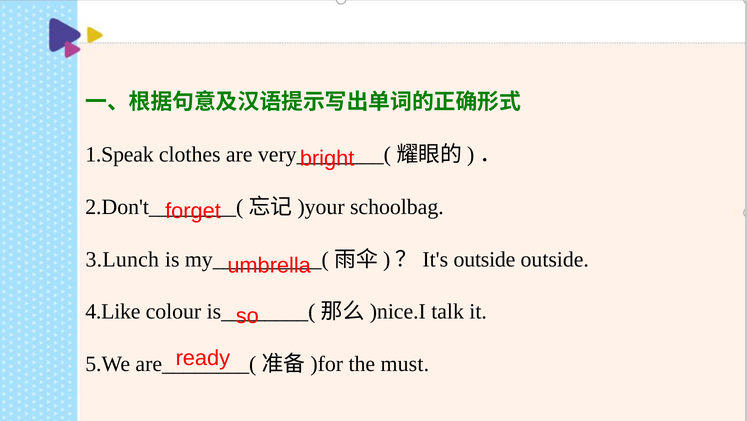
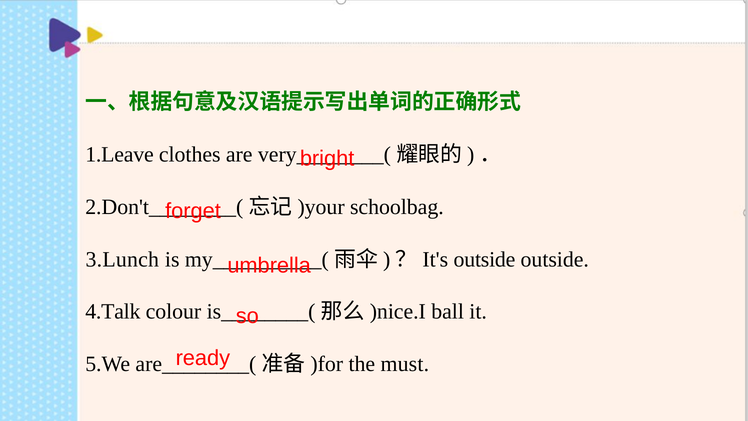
1.Speak: 1.Speak -> 1.Leave
4.Like: 4.Like -> 4.Talk
talk: talk -> ball
